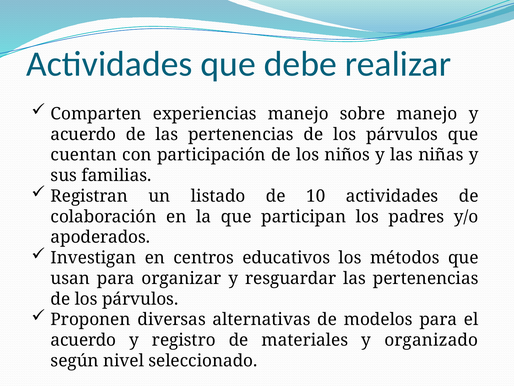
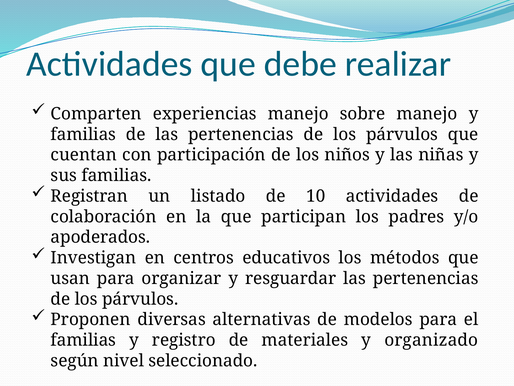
acuerdo at (83, 134): acuerdo -> familias
acuerdo at (83, 340): acuerdo -> familias
